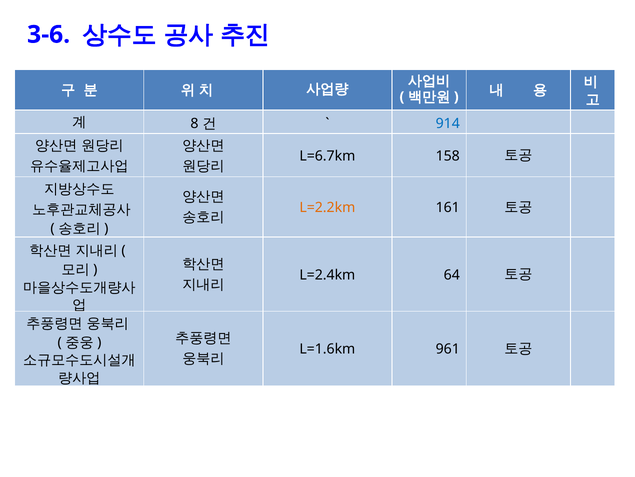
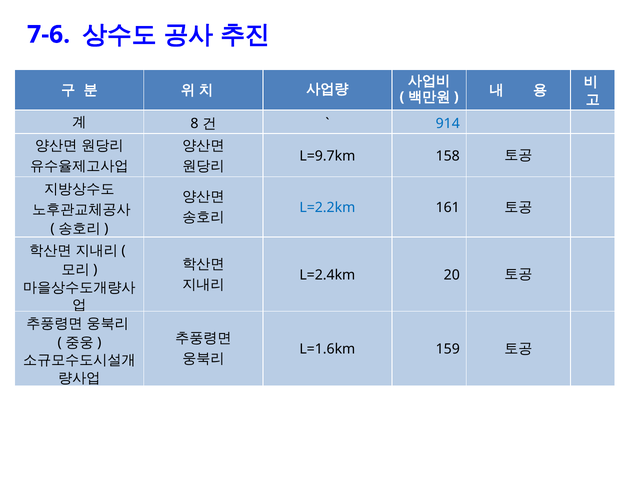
3-6: 3-6 -> 7-6
L=6.7km: L=6.7km -> L=9.7km
L=2.2km colour: orange -> blue
64: 64 -> 20
961: 961 -> 159
